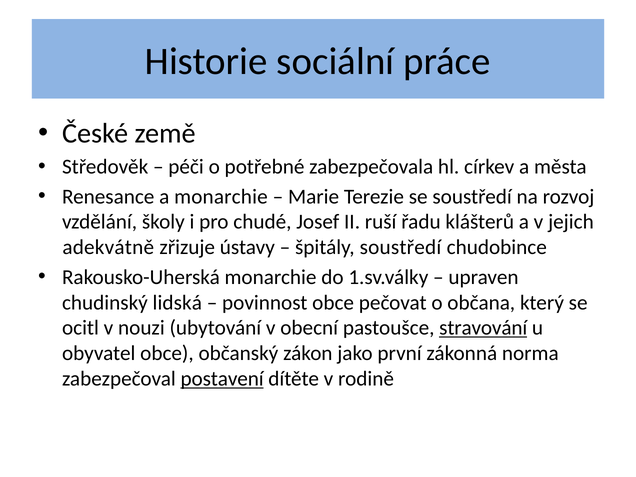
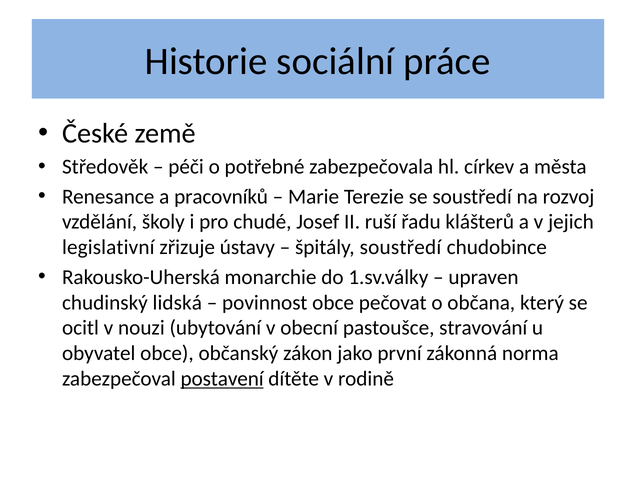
a monarchie: monarchie -> pracovníků
adekvátně: adekvátně -> legislativní
stravování underline: present -> none
